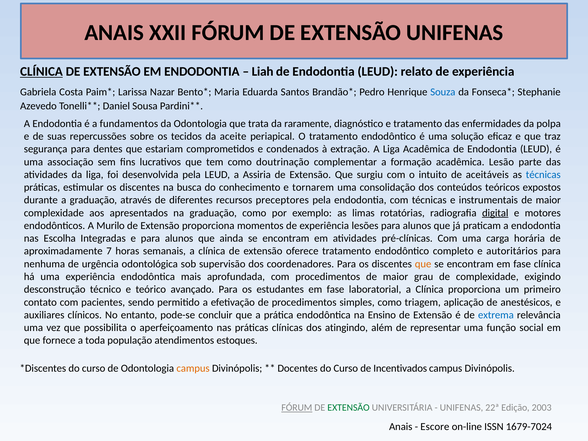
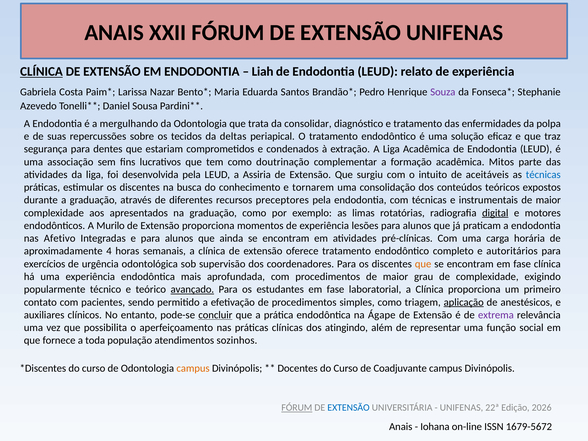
Souza colour: blue -> purple
fundamentos: fundamentos -> mergulhando
raramente: raramente -> consolidar
aceite: aceite -> deltas
Lesão: Lesão -> Mitos
Escolha: Escolha -> Afetivo
7: 7 -> 4
nenhuma: nenhuma -> exercícios
desconstrução: desconstrução -> popularmente
avançado underline: none -> present
aplicação underline: none -> present
concluir underline: none -> present
Ensino: Ensino -> Ágape
extrema colour: blue -> purple
estoques: estoques -> sozinhos
Incentivados: Incentivados -> Coadjuvante
EXTENSÃO at (349, 408) colour: green -> blue
2003: 2003 -> 2026
Escore: Escore -> Iohana
1679-7024: 1679-7024 -> 1679-5672
